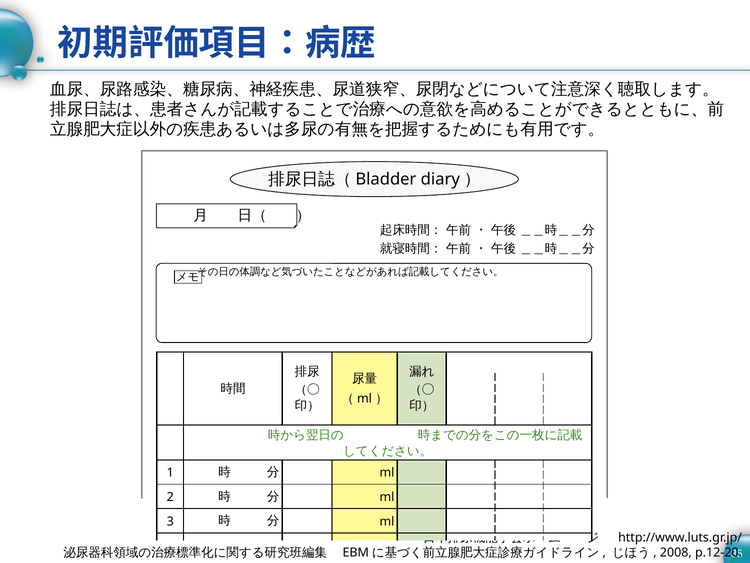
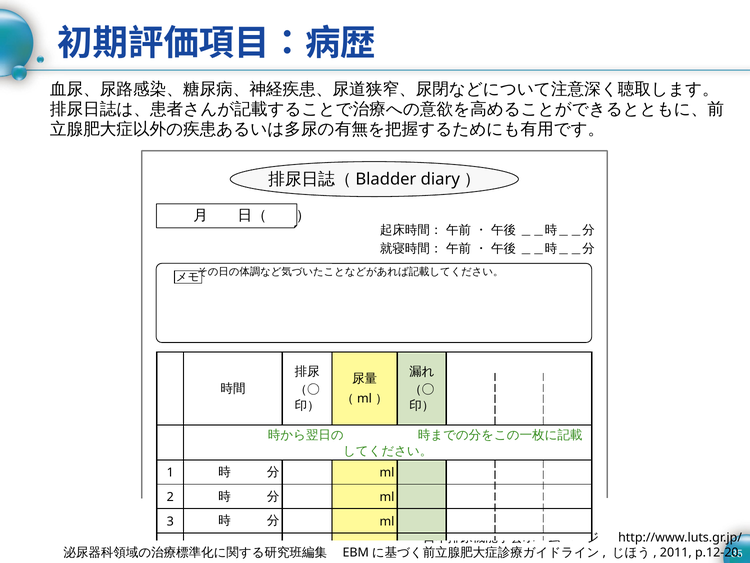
2008: 2008 -> 2011
